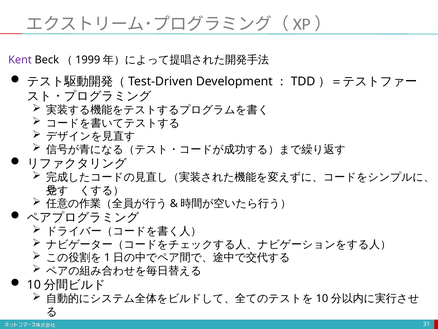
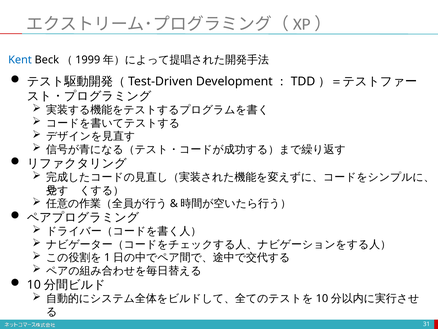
Kent colour: purple -> blue
